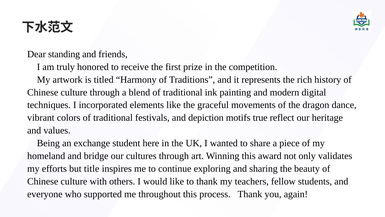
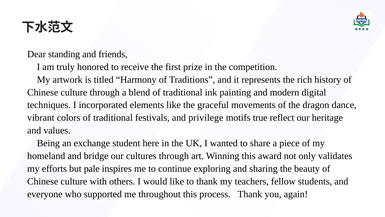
depiction: depiction -> privilege
title: title -> pale
